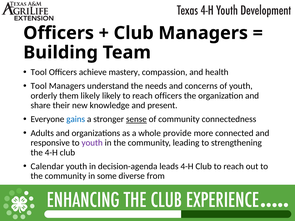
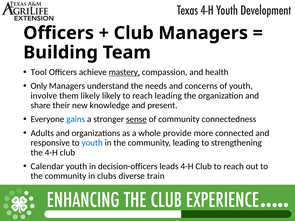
mastery underline: none -> present
Tool at (39, 86): Tool -> Only
orderly: orderly -> involve
reach officers: officers -> leading
youth at (92, 143) colour: purple -> blue
decision-agenda: decision-agenda -> decision-officers
some: some -> clubs
from: from -> train
